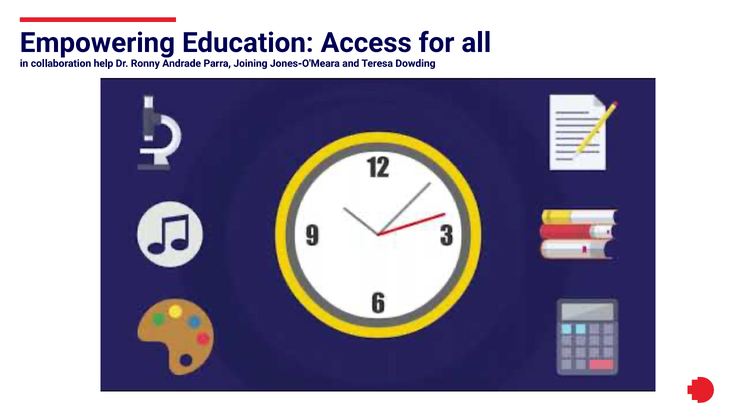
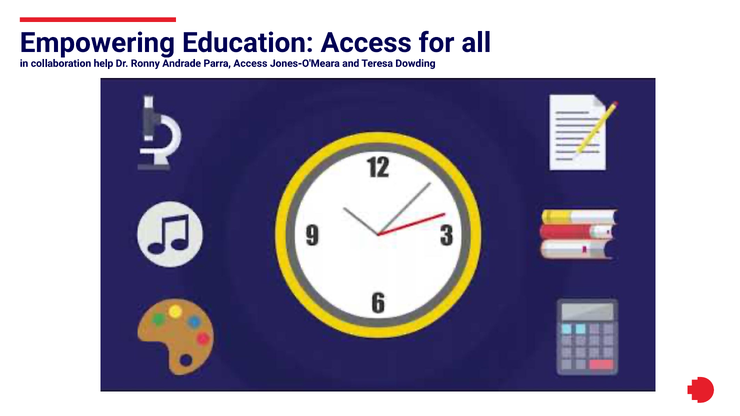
Parra Joining: Joining -> Access
